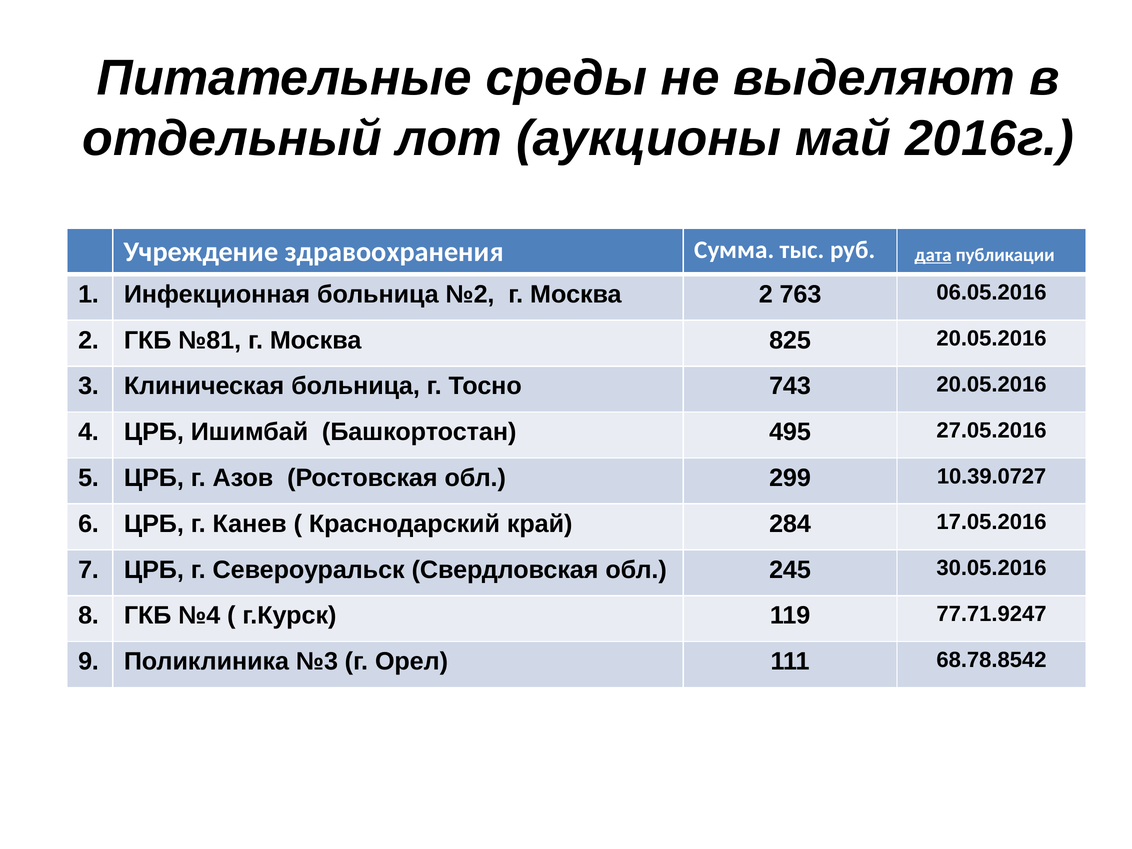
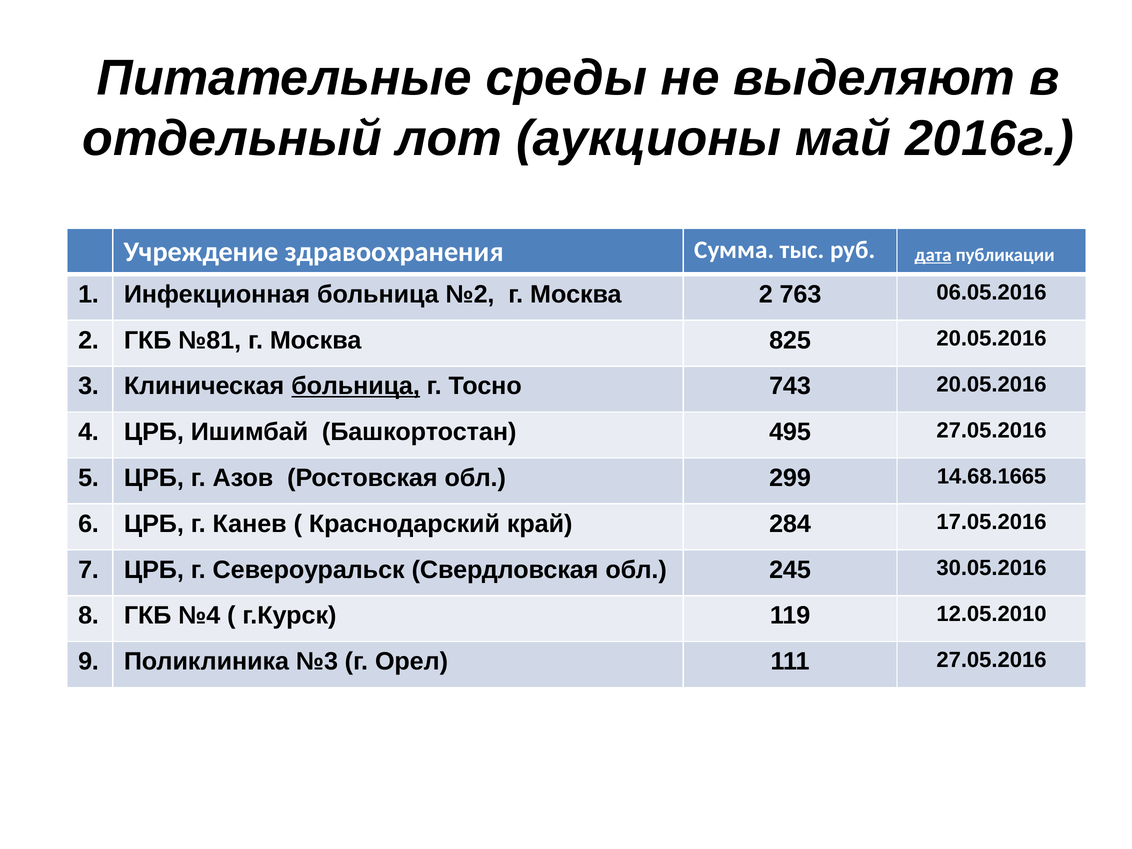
больница at (356, 386) underline: none -> present
10.39.0727: 10.39.0727 -> 14.68.1665
77.71.9247: 77.71.9247 -> 12.05.2010
111 68.78.8542: 68.78.8542 -> 27.05.2016
